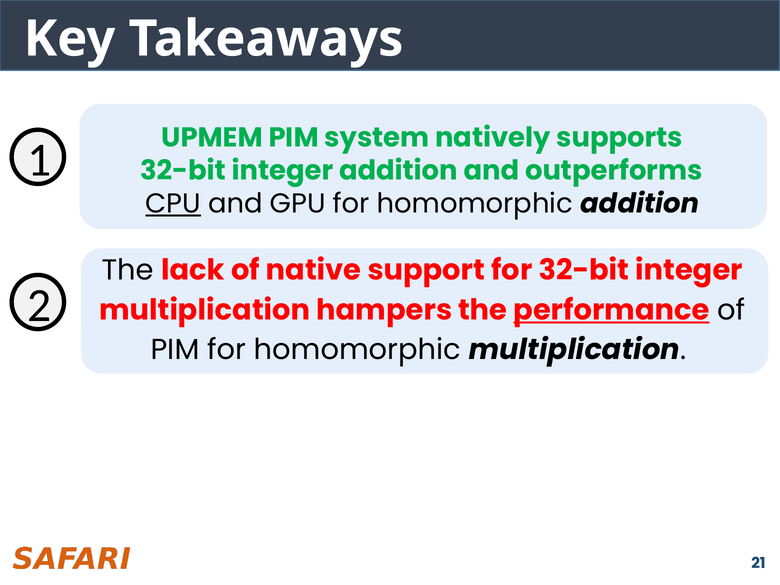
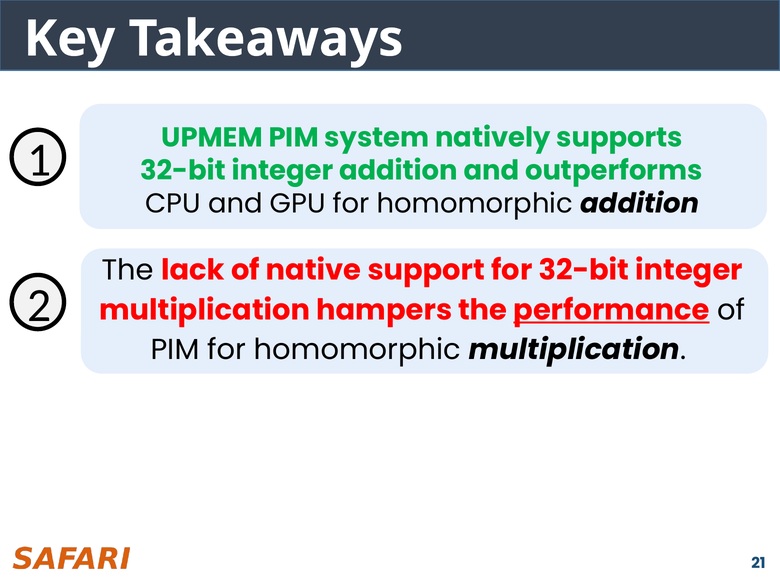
CPU underline: present -> none
